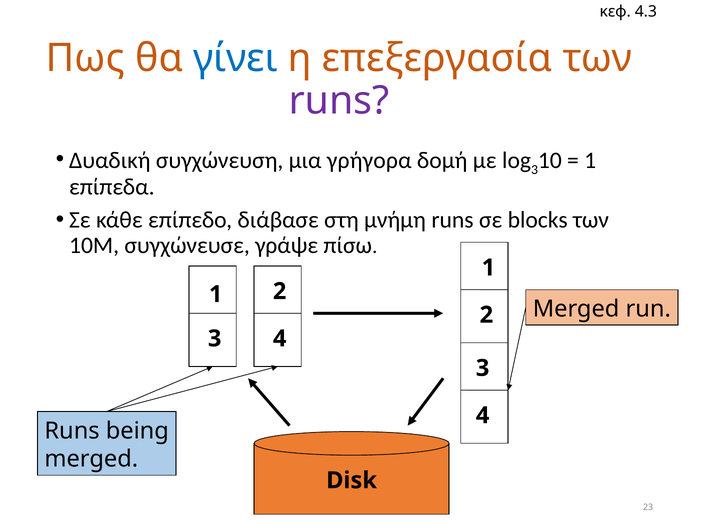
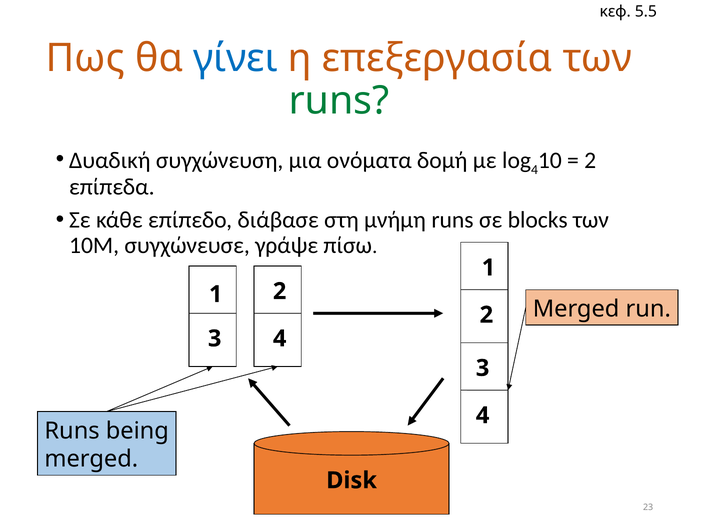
4.3: 4.3 -> 5.5
runs at (339, 101) colour: purple -> green
γρήγορα: γρήγορα -> ονόματα
3 at (534, 170): 3 -> 4
1 at (590, 161): 1 -> 2
